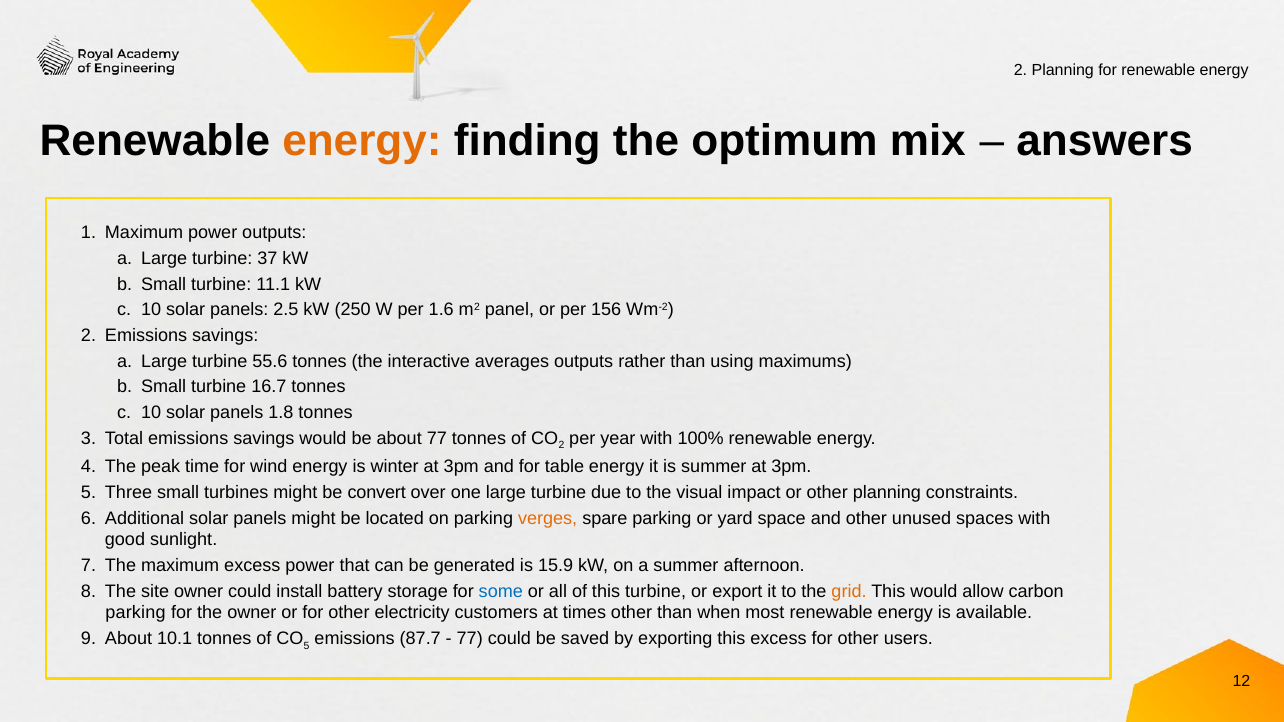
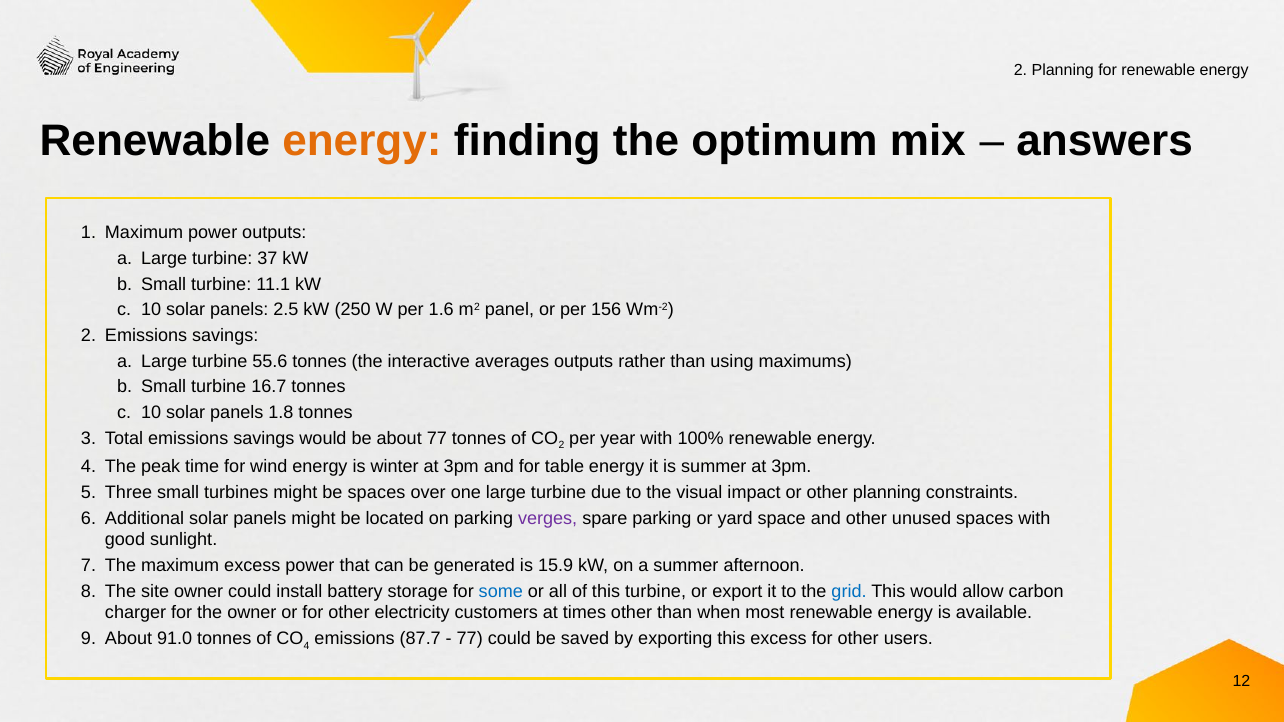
be convert: convert -> spaces
verges colour: orange -> purple
grid colour: orange -> blue
parking at (135, 613): parking -> charger
10.1: 10.1 -> 91.0
5 at (307, 646): 5 -> 4
